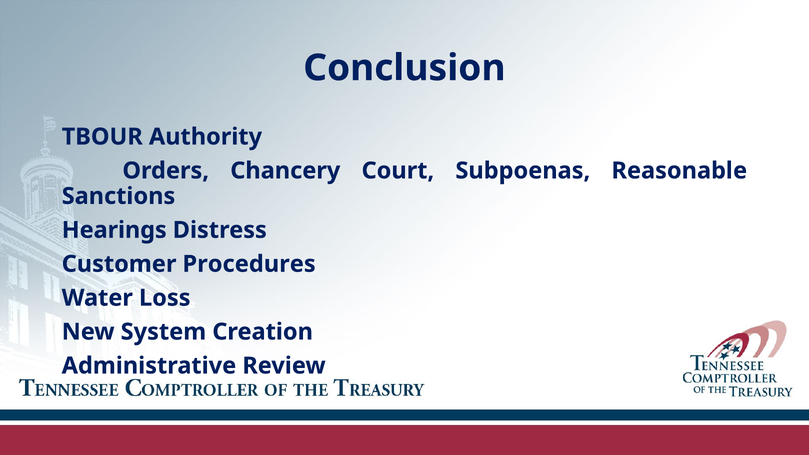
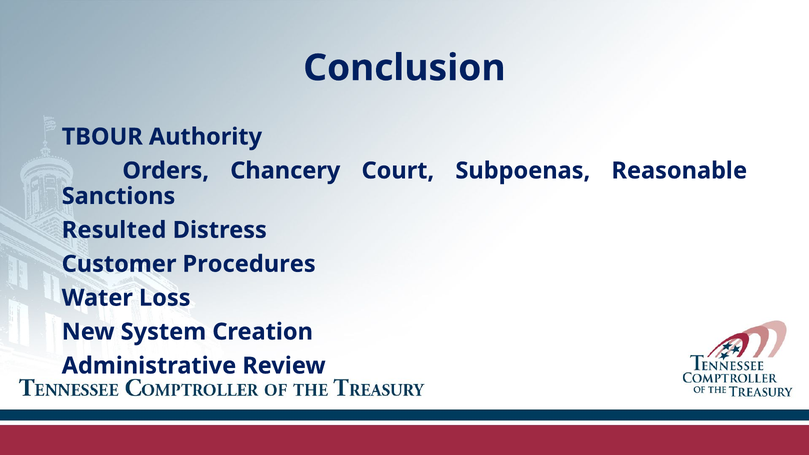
Hearings: Hearings -> Resulted
